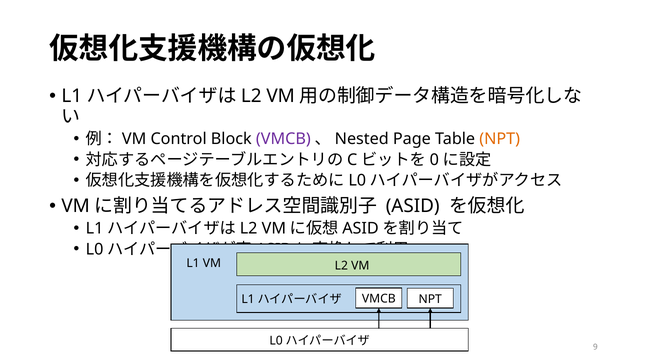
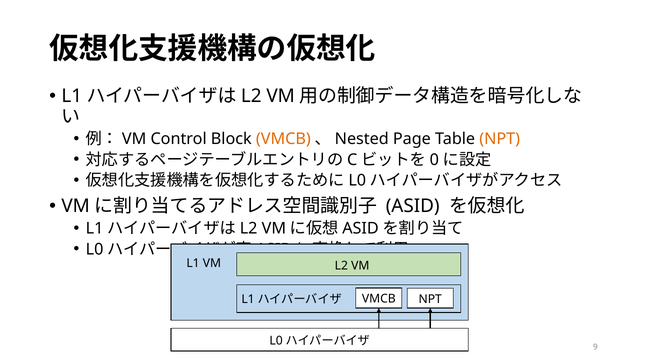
VMCB at (283, 139) colour: purple -> orange
